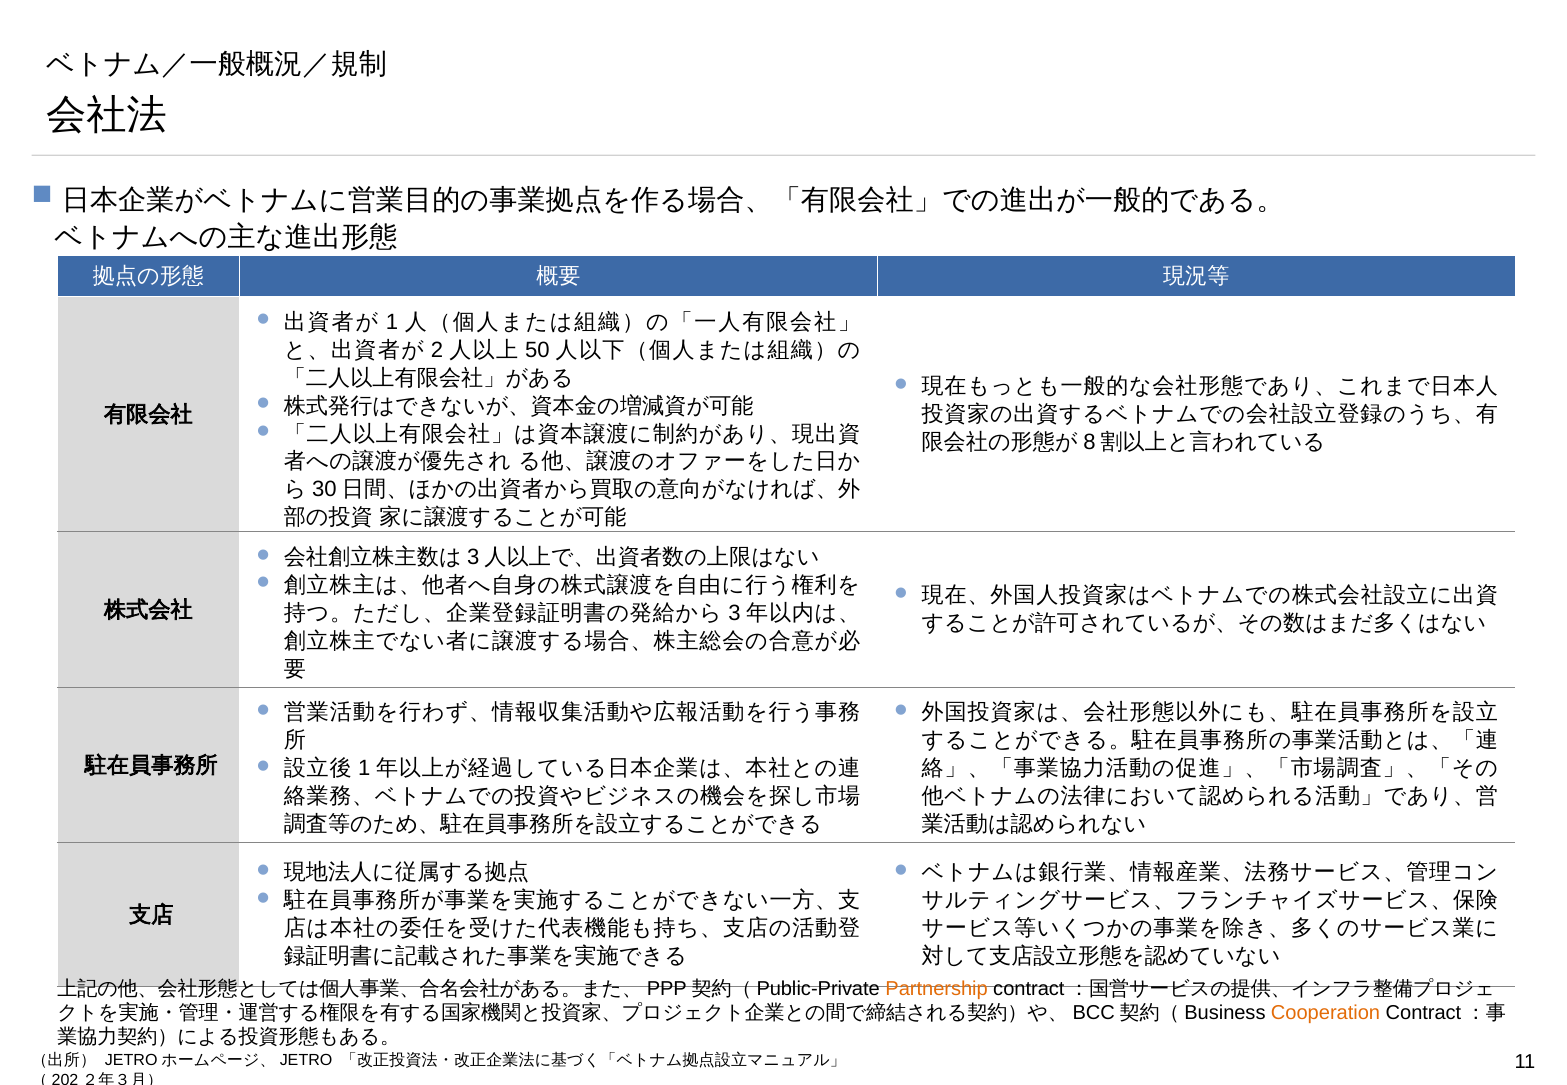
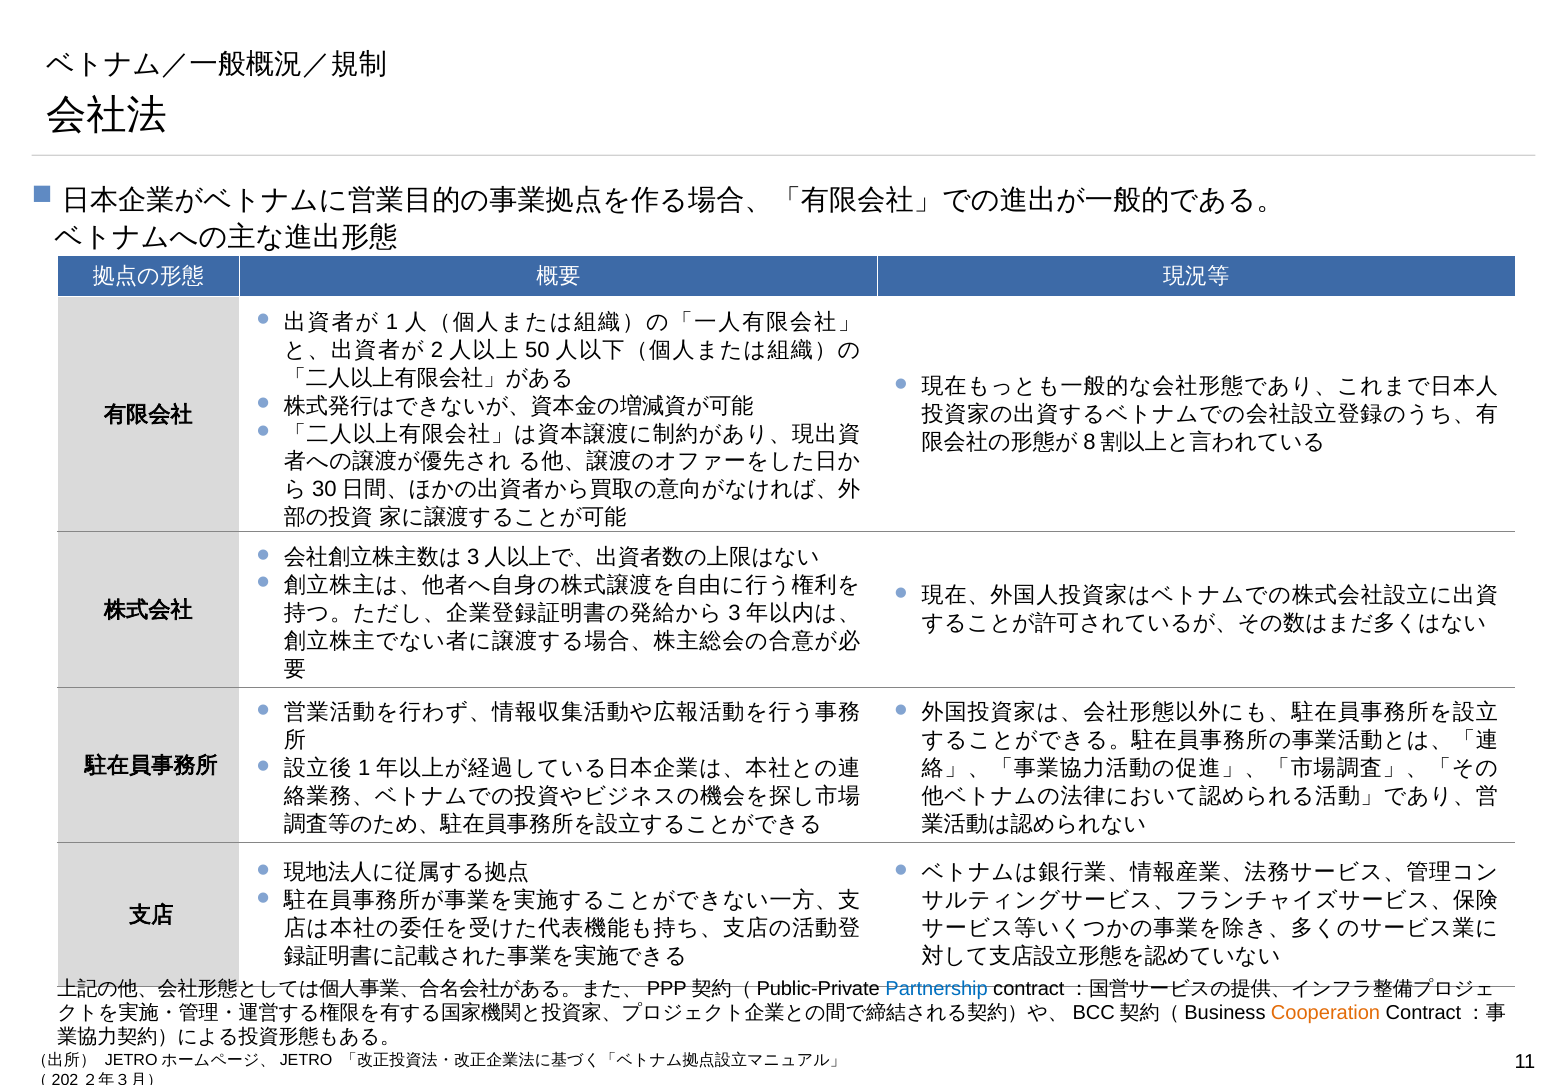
Partnership colour: orange -> blue
